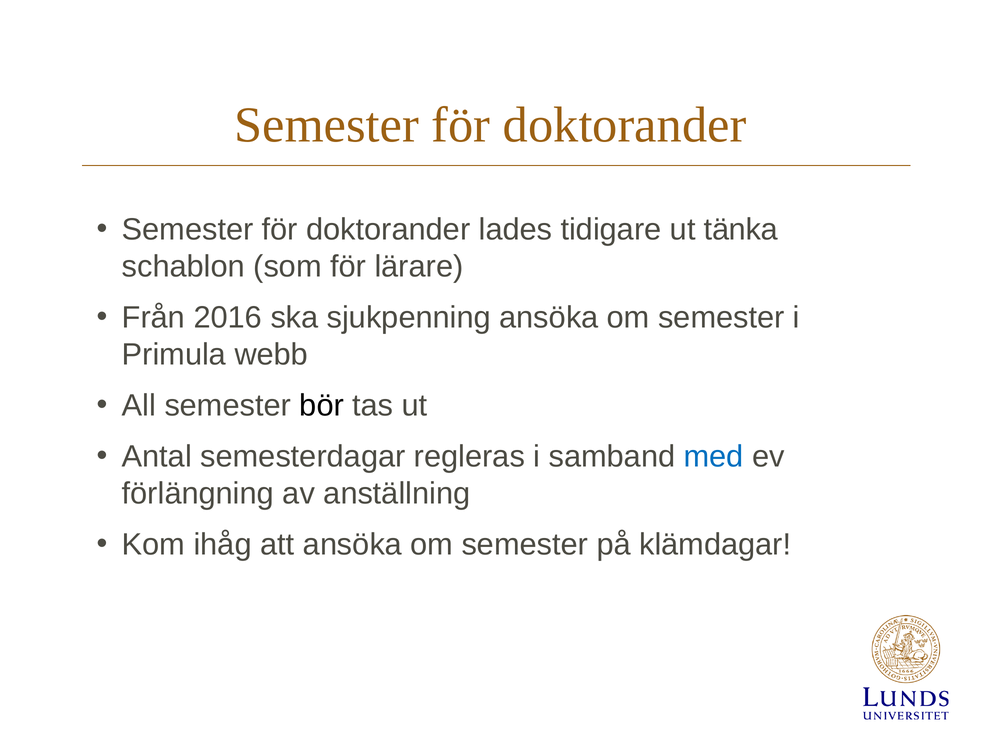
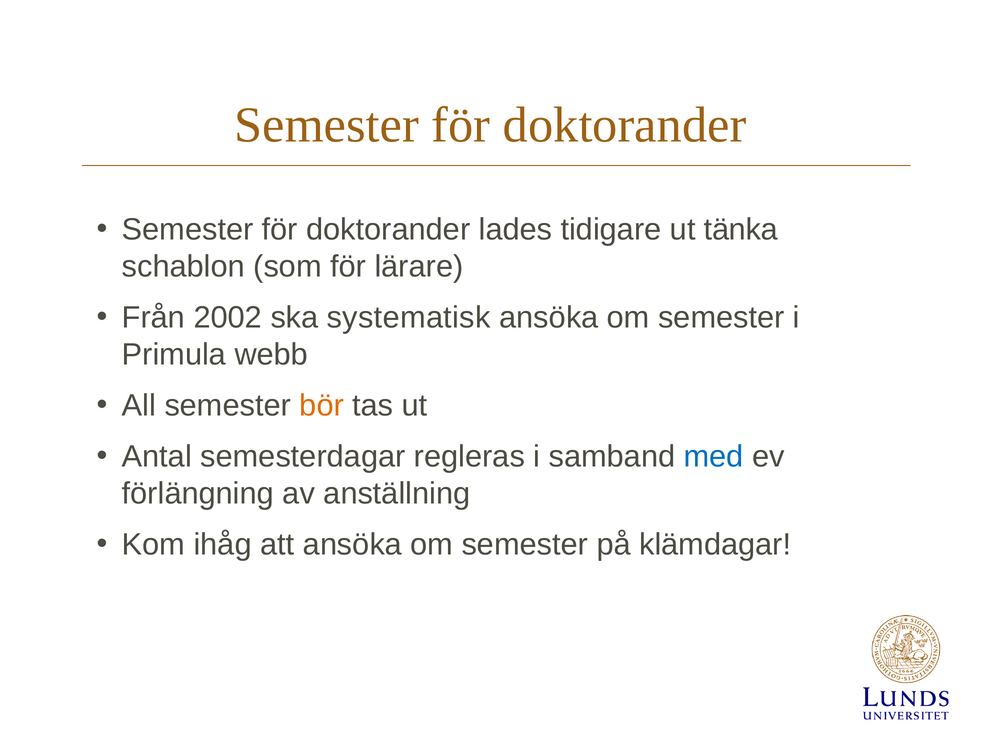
2016: 2016 -> 2002
sjukpenning: sjukpenning -> systematisk
bör colour: black -> orange
